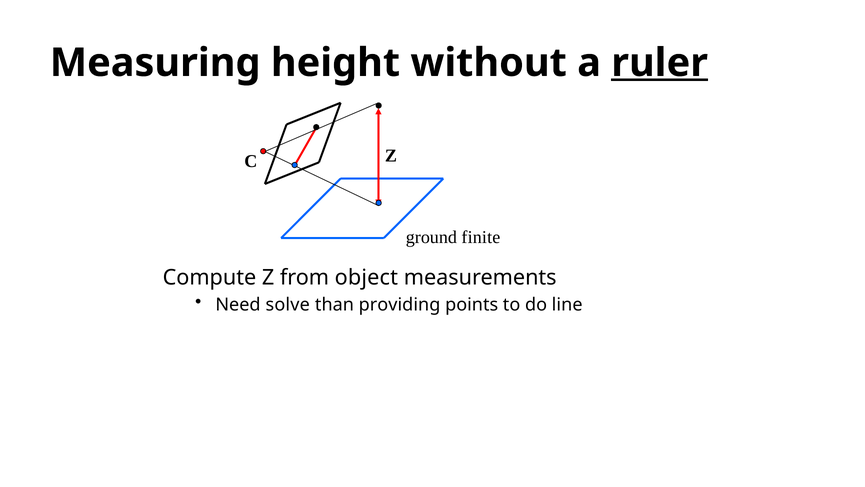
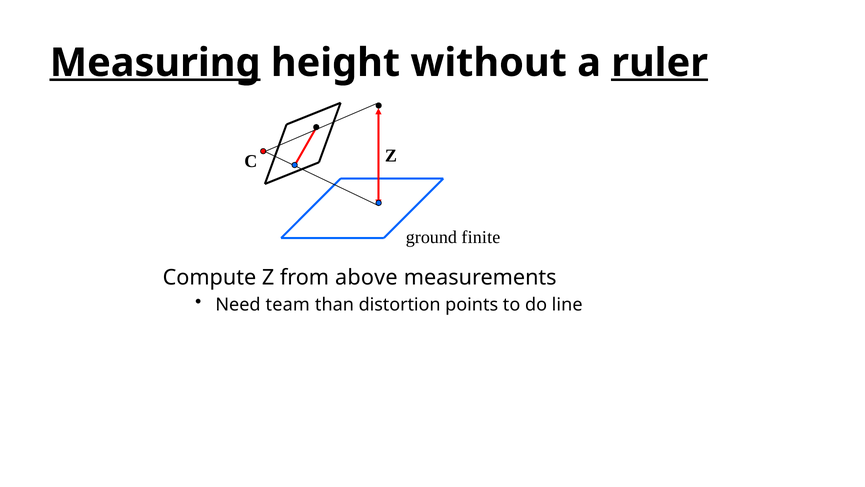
Measuring underline: none -> present
object: object -> above
solve: solve -> team
providing: providing -> distortion
